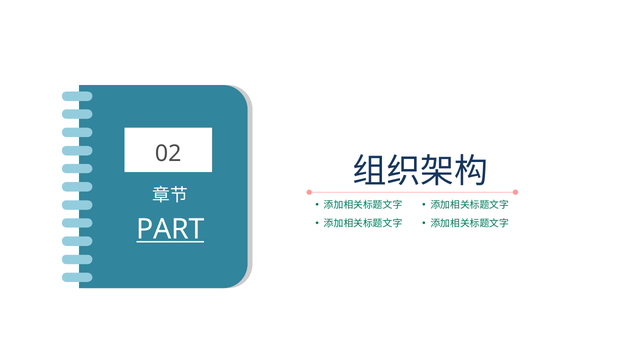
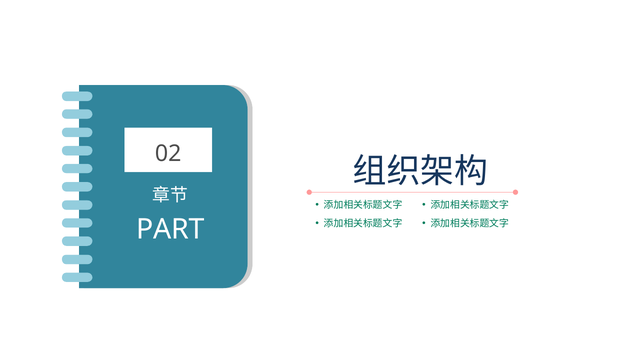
PART underline: present -> none
